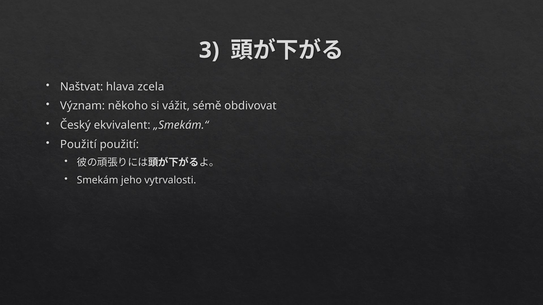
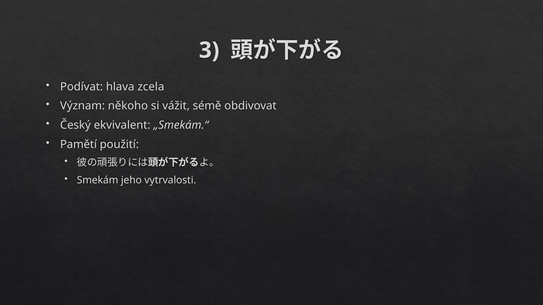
Naštvat: Naštvat -> Podívat
Použití at (78, 144): Použití -> Pamětí
